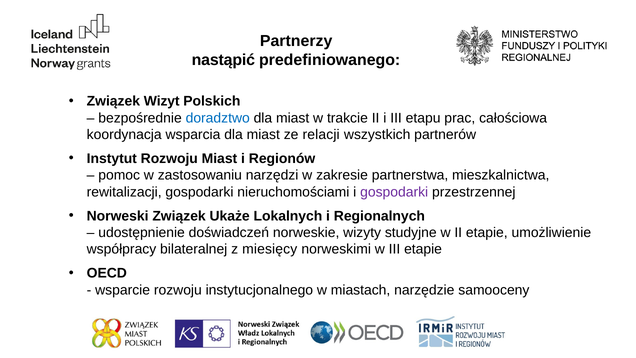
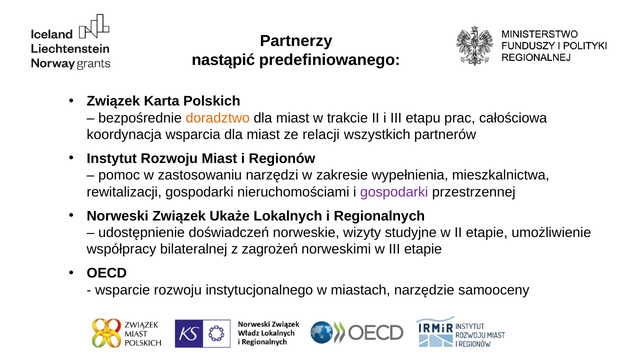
Wizyt: Wizyt -> Karta
doradztwo colour: blue -> orange
partnerstwa: partnerstwa -> wypełnienia
miesięcy: miesięcy -> zagrożeń
